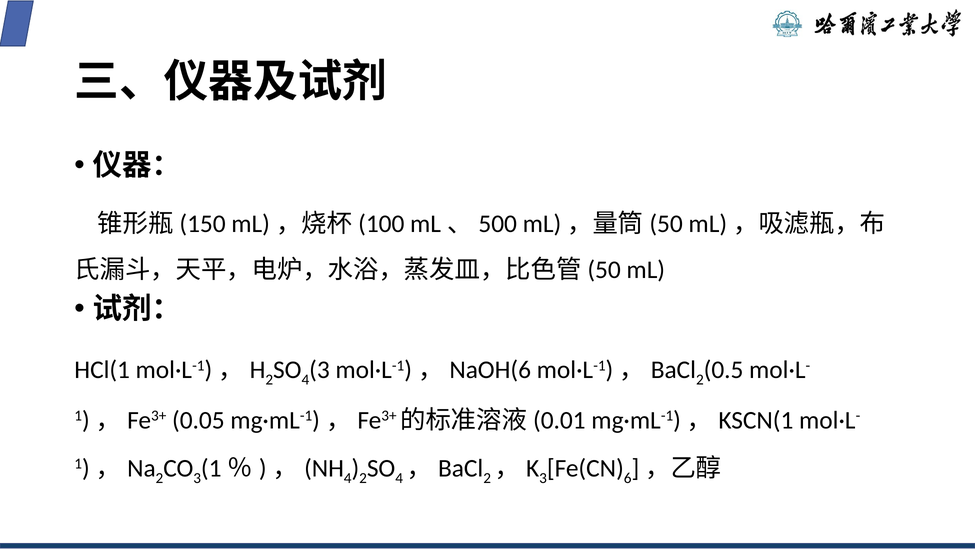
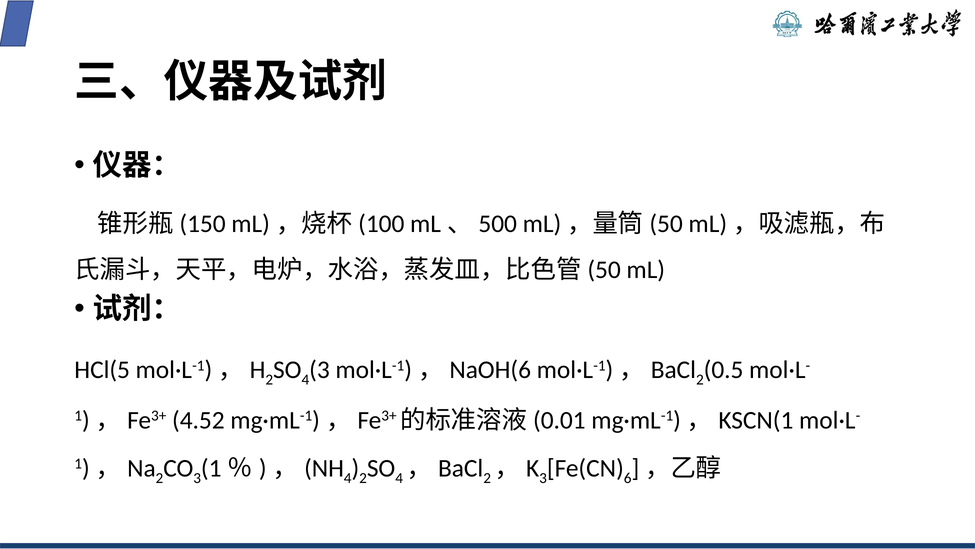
HCl(1: HCl(1 -> HCl(5
0.05: 0.05 -> 4.52
